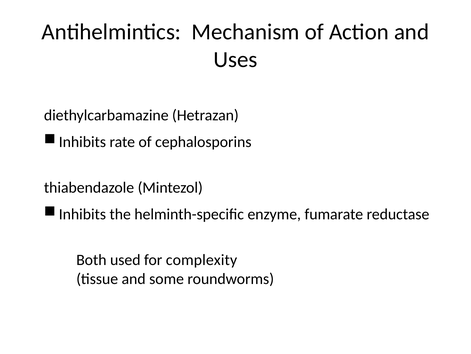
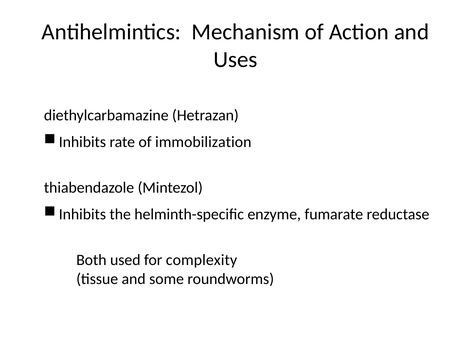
cephalosporins: cephalosporins -> immobilization
